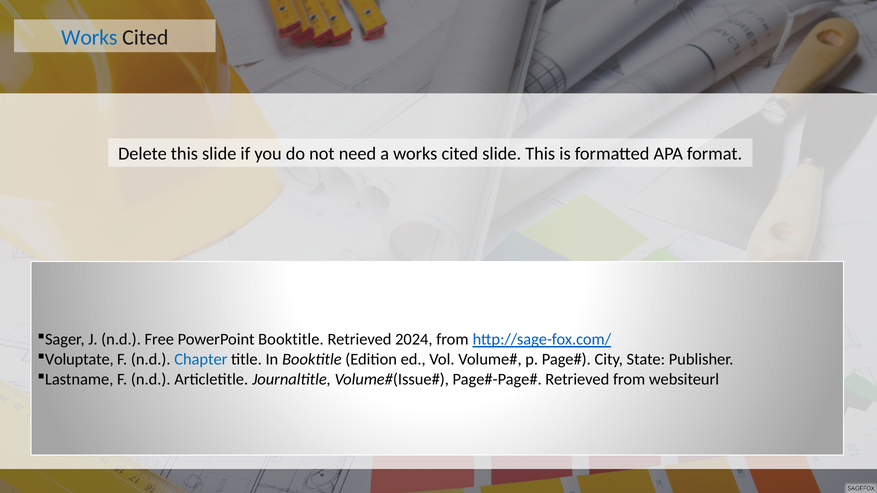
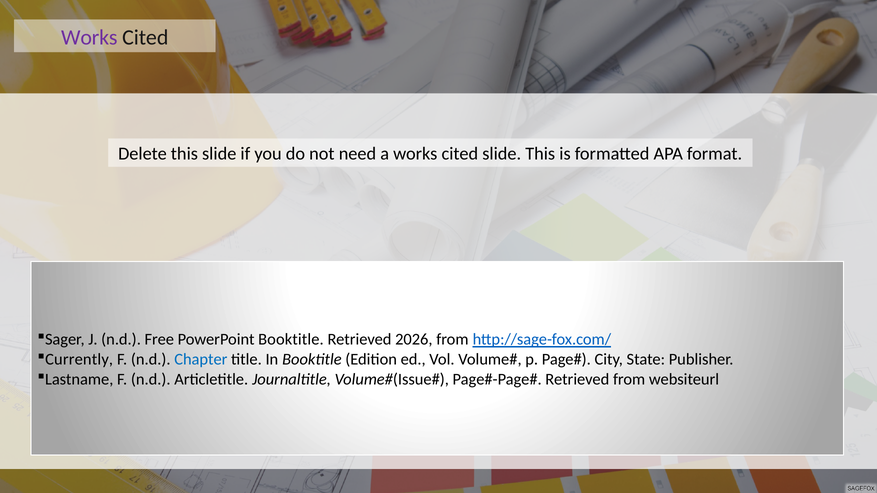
Works at (89, 37) colour: blue -> purple
2024: 2024 -> 2026
Voluptate: Voluptate -> Currently
